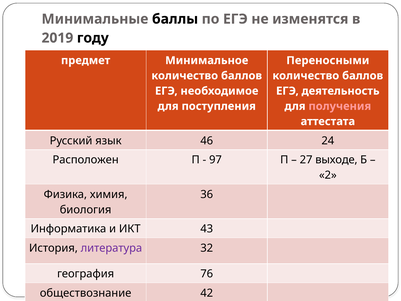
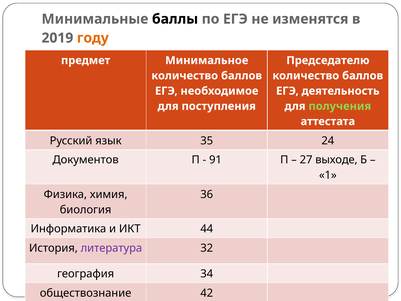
году colour: black -> orange
Переносными: Переносными -> Председателю
получения colour: pink -> light green
46: 46 -> 35
Расположен: Расположен -> Документов
97: 97 -> 91
2: 2 -> 1
43: 43 -> 44
76: 76 -> 34
